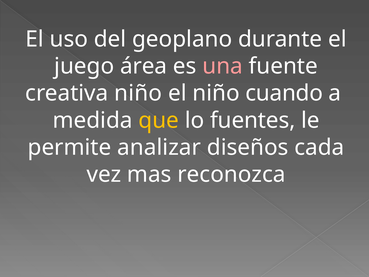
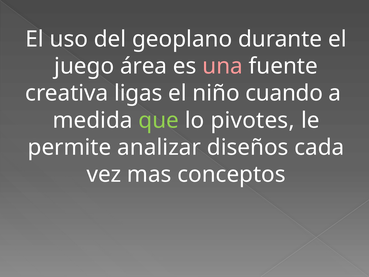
creativa niño: niño -> ligas
que colour: yellow -> light green
fuentes: fuentes -> pivotes
reconozca: reconozca -> conceptos
